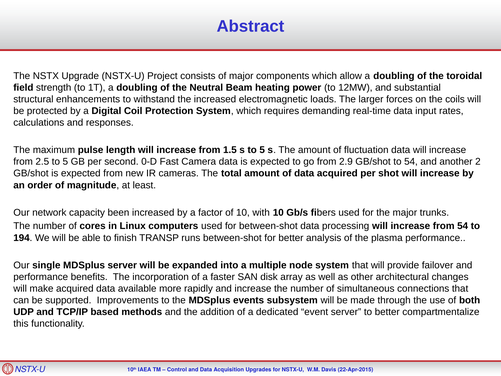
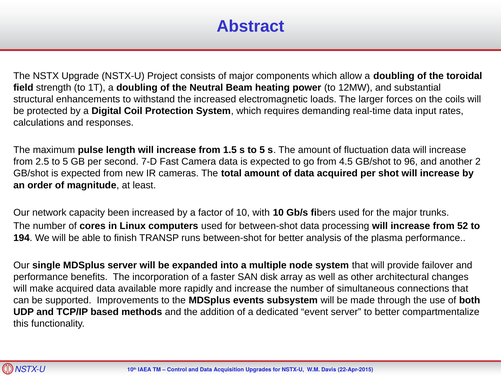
0-D: 0-D -> 7-D
2.9: 2.9 -> 4.5
to 54: 54 -> 96
from 54: 54 -> 52
